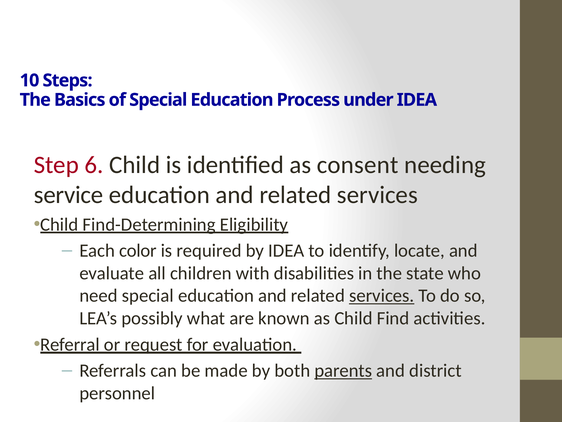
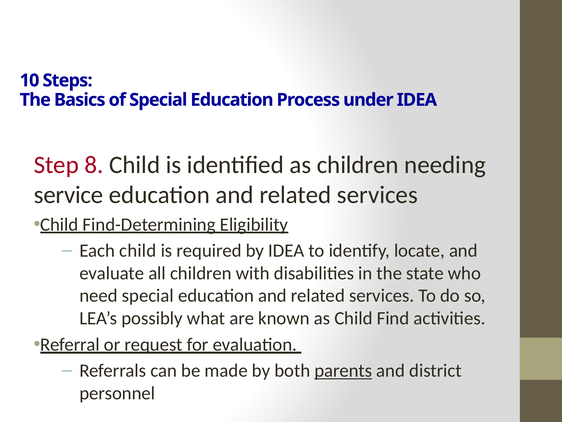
6: 6 -> 8
as consent: consent -> children
Each color: color -> child
services at (382, 295) underline: present -> none
